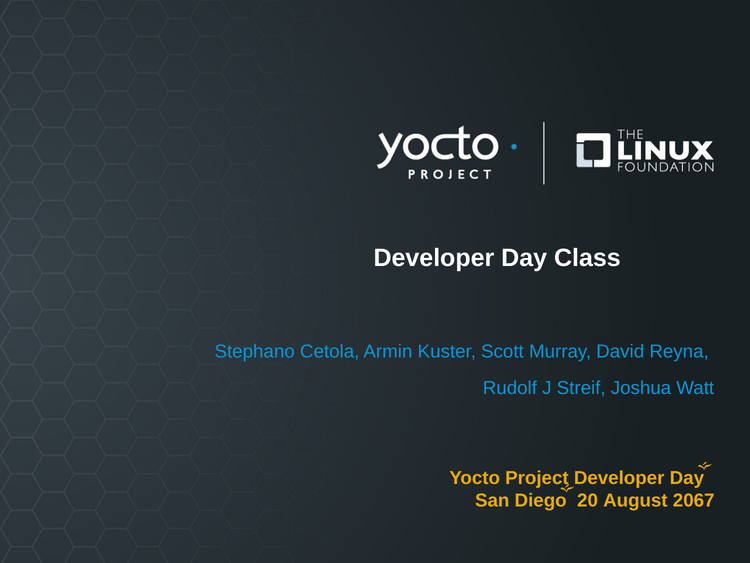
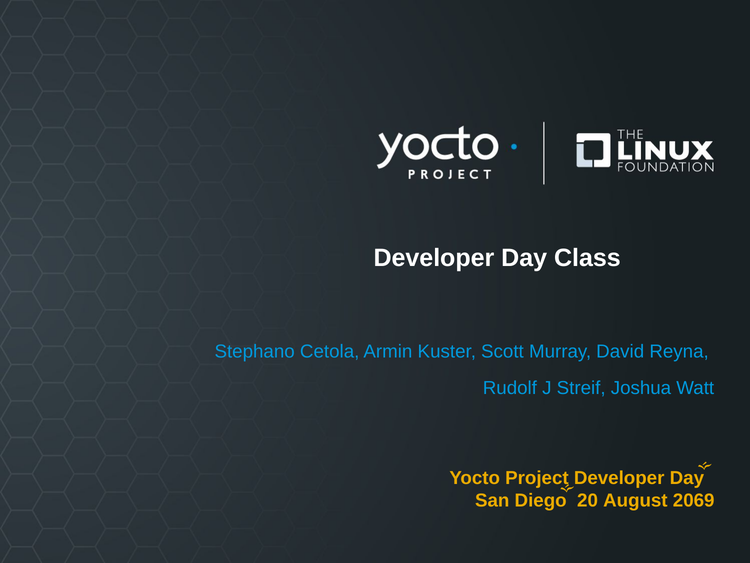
2067: 2067 -> 2069
